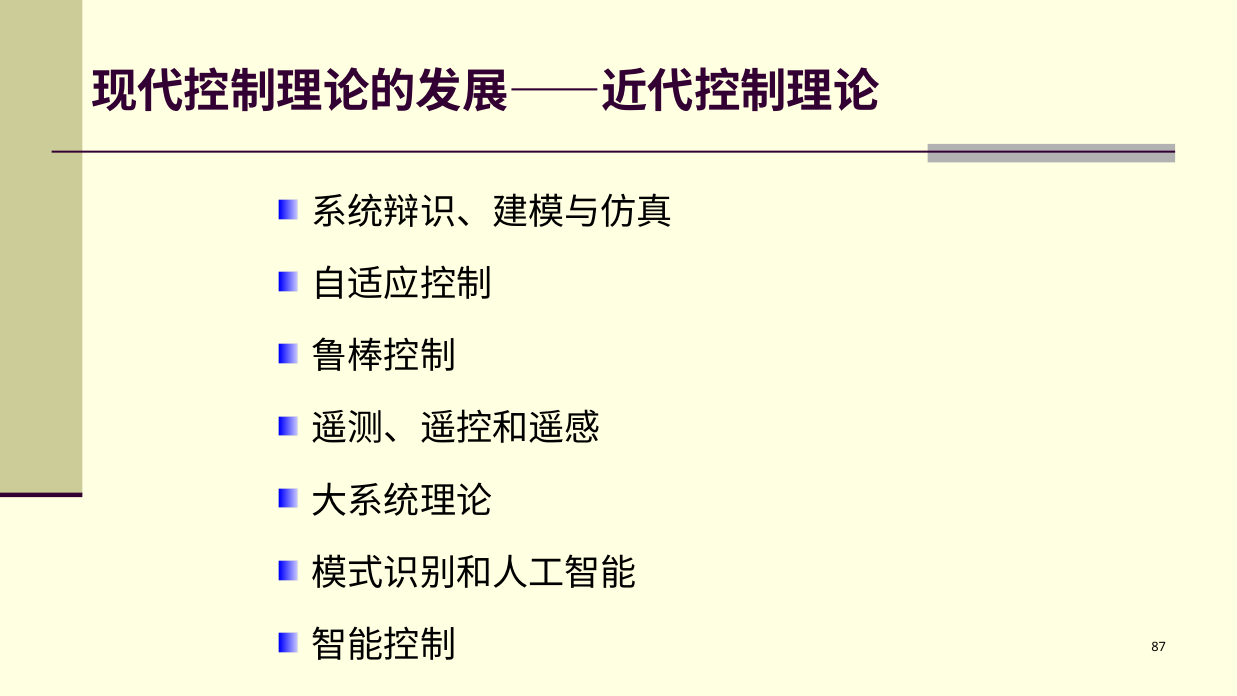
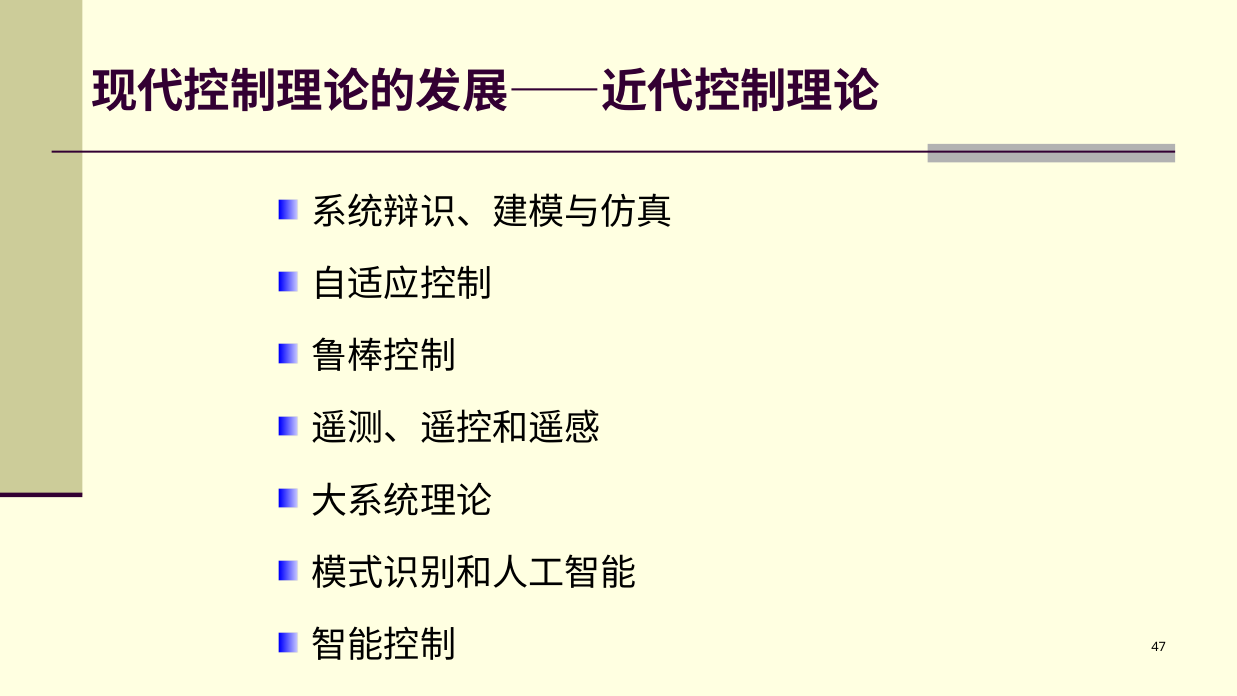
87: 87 -> 47
